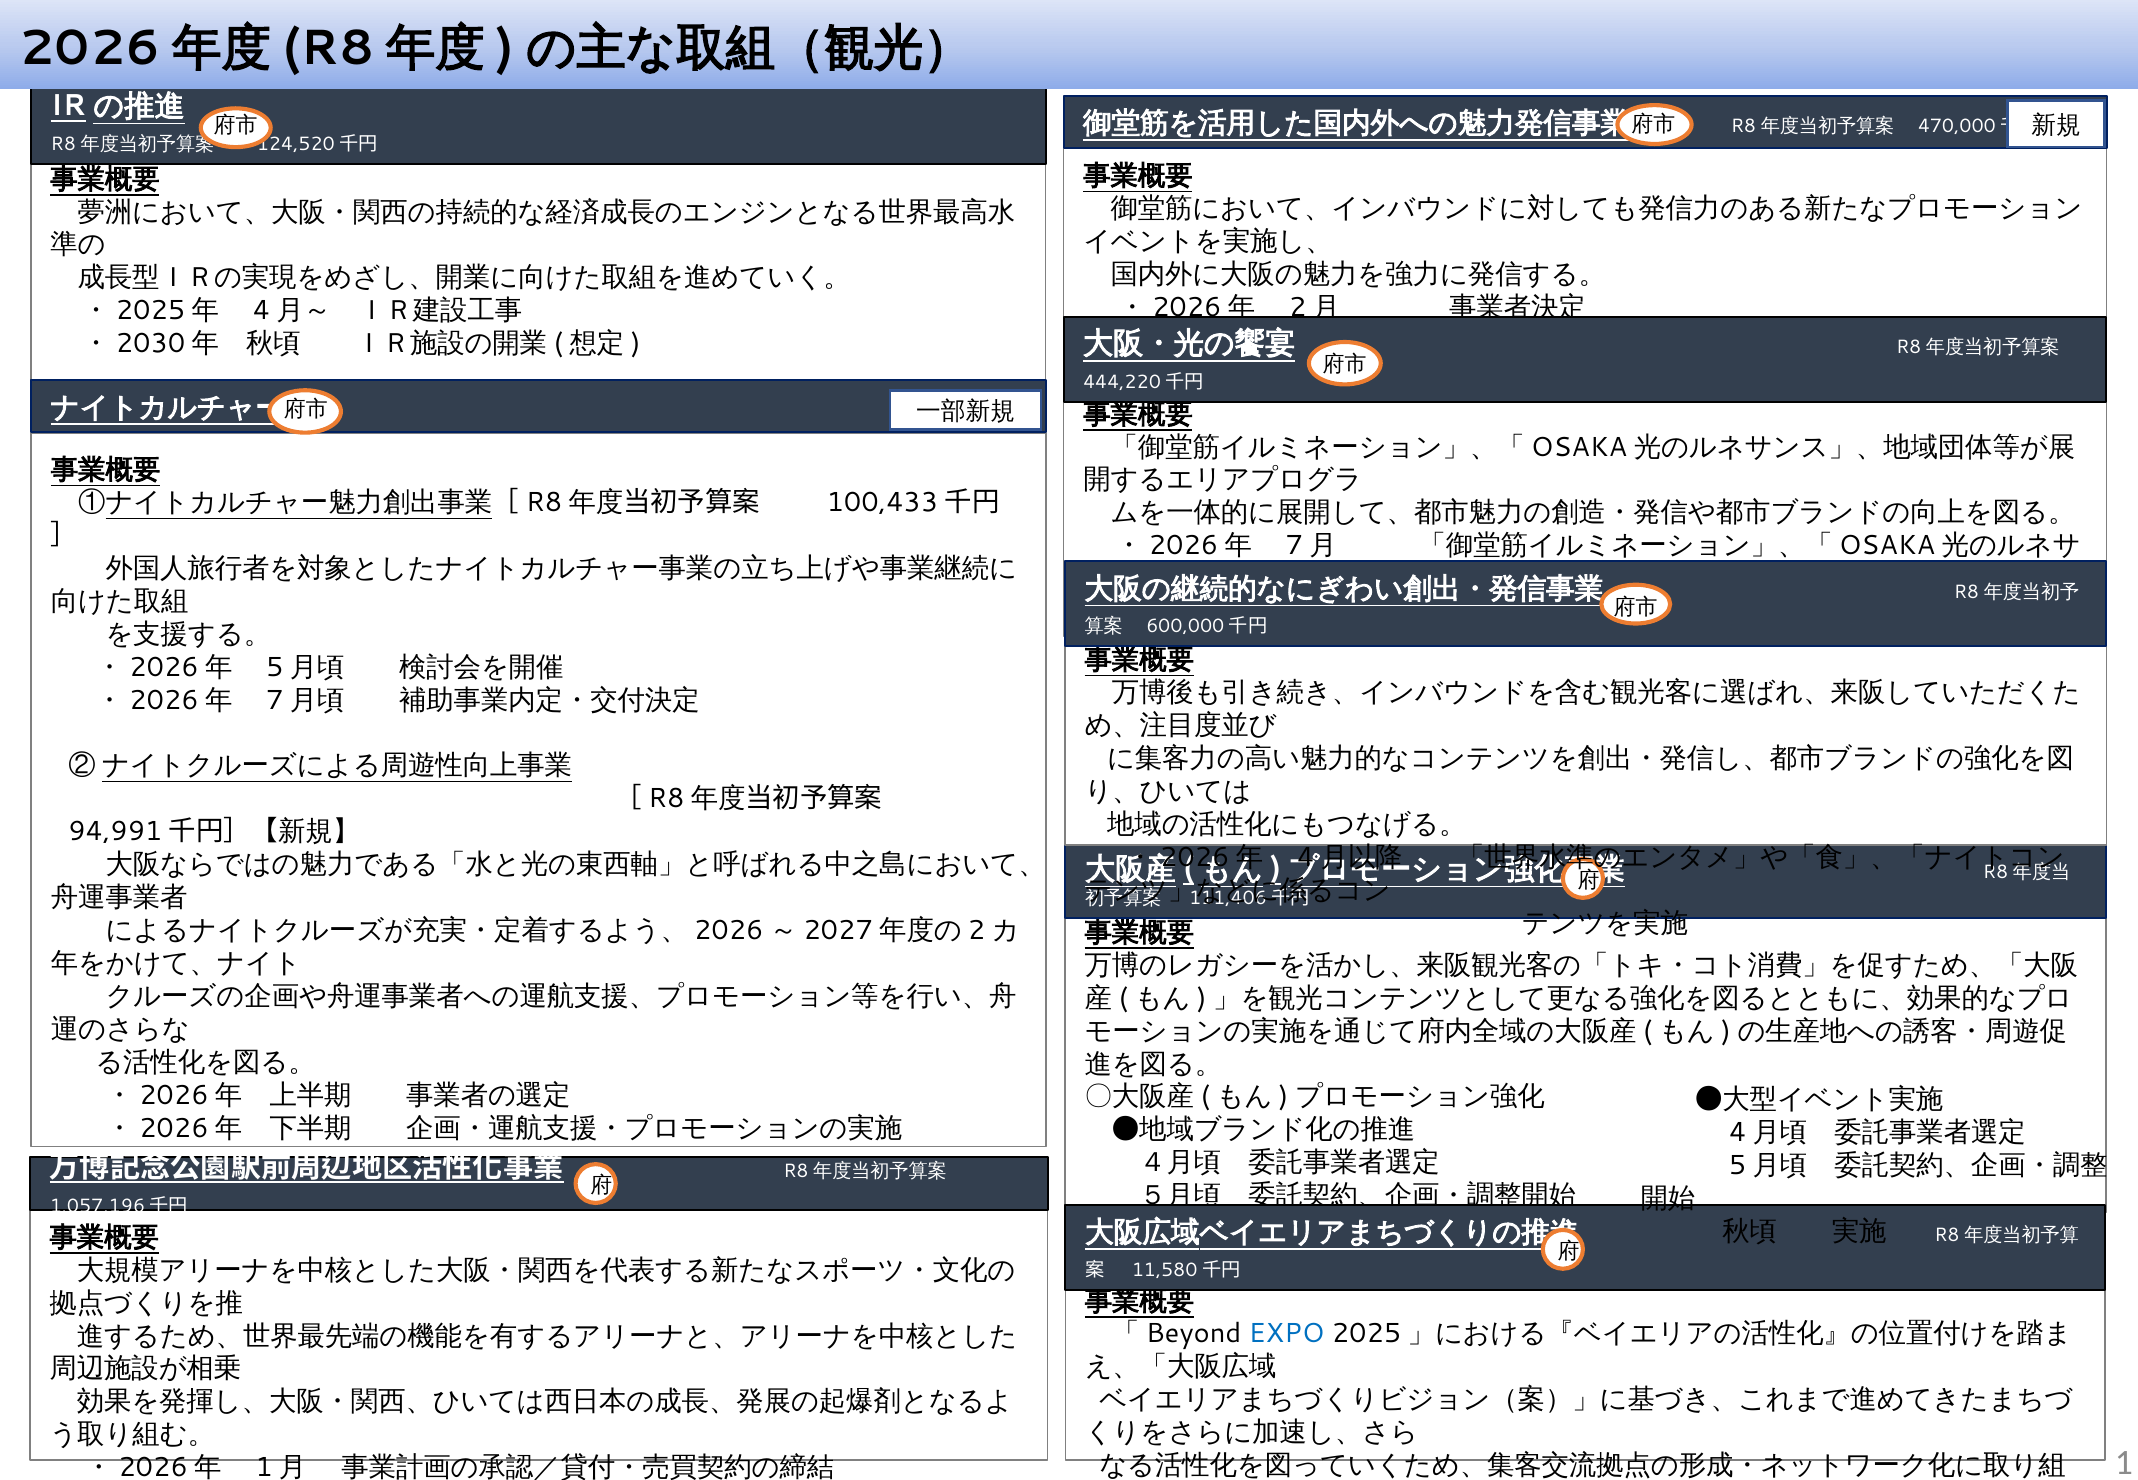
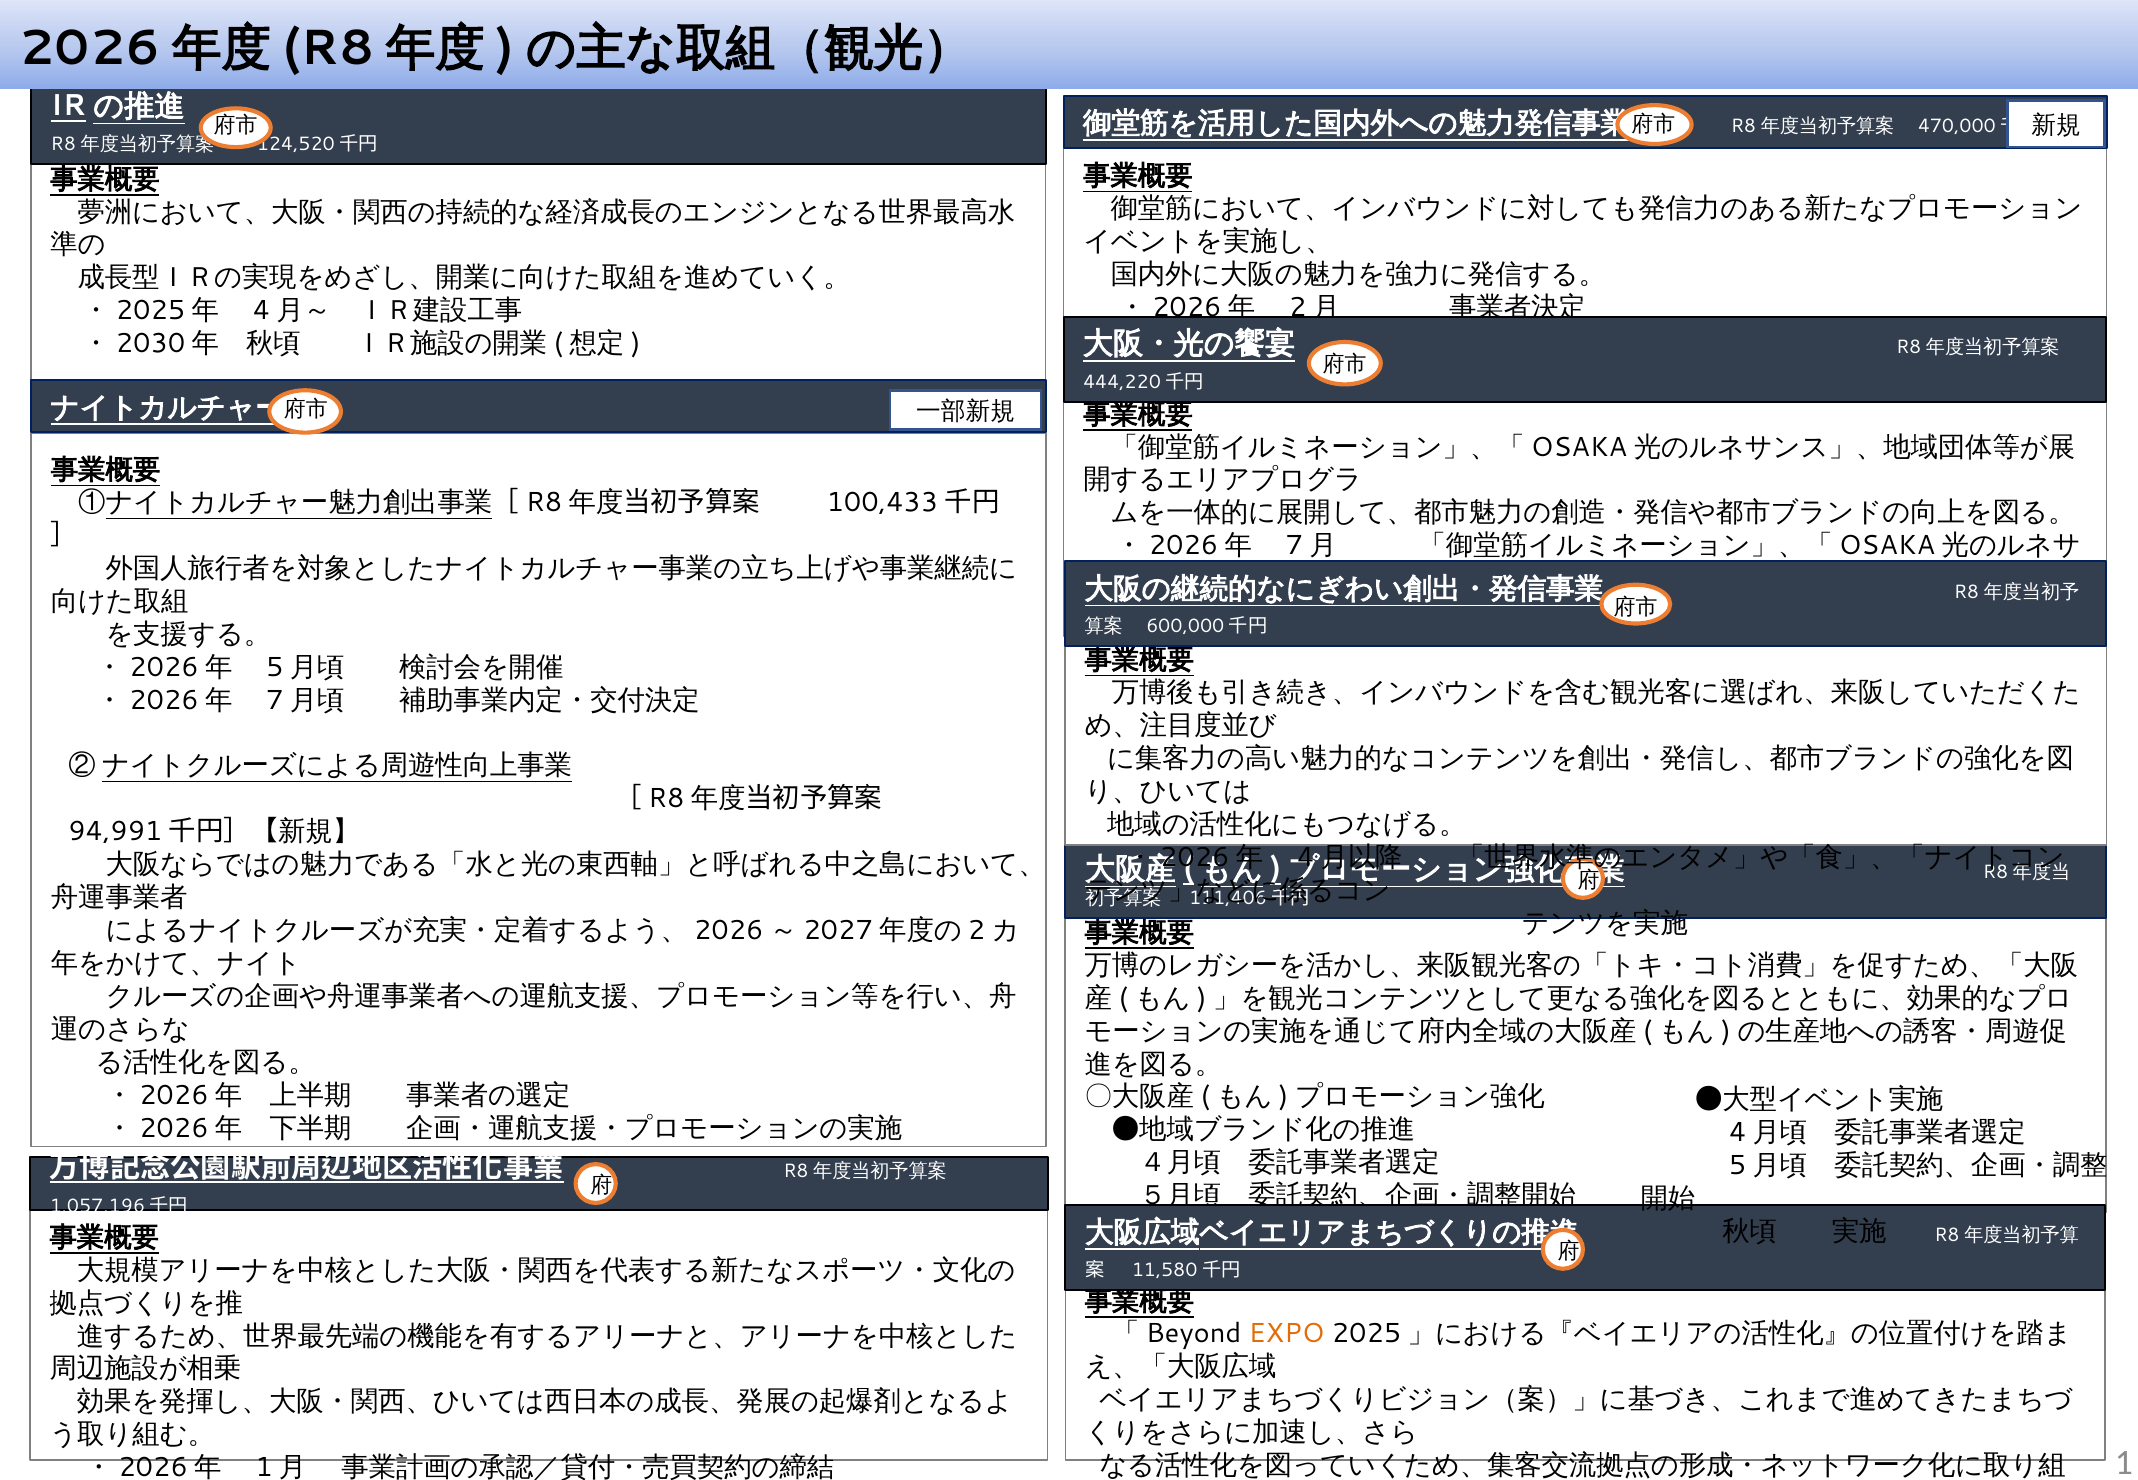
EXPO colour: blue -> orange
